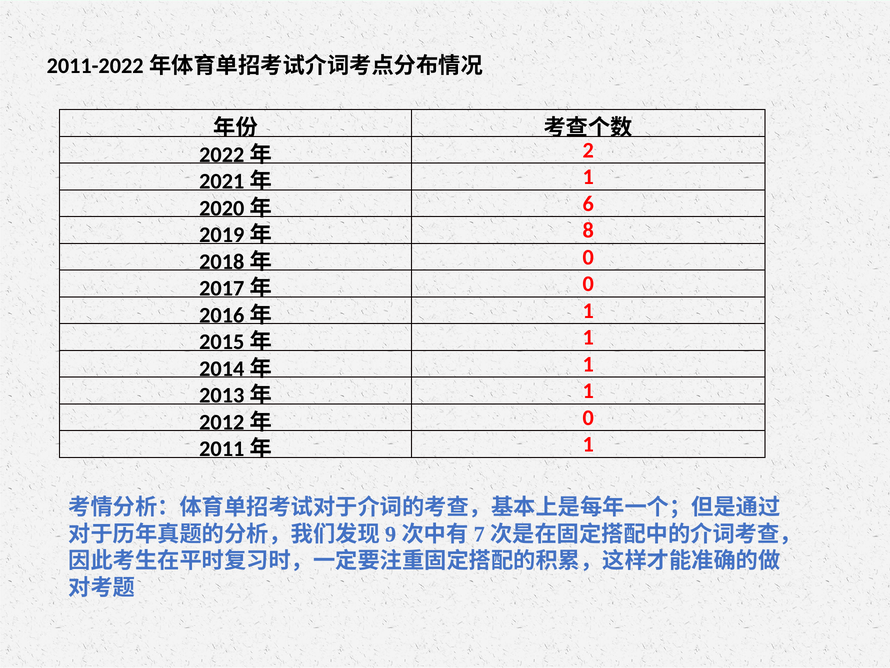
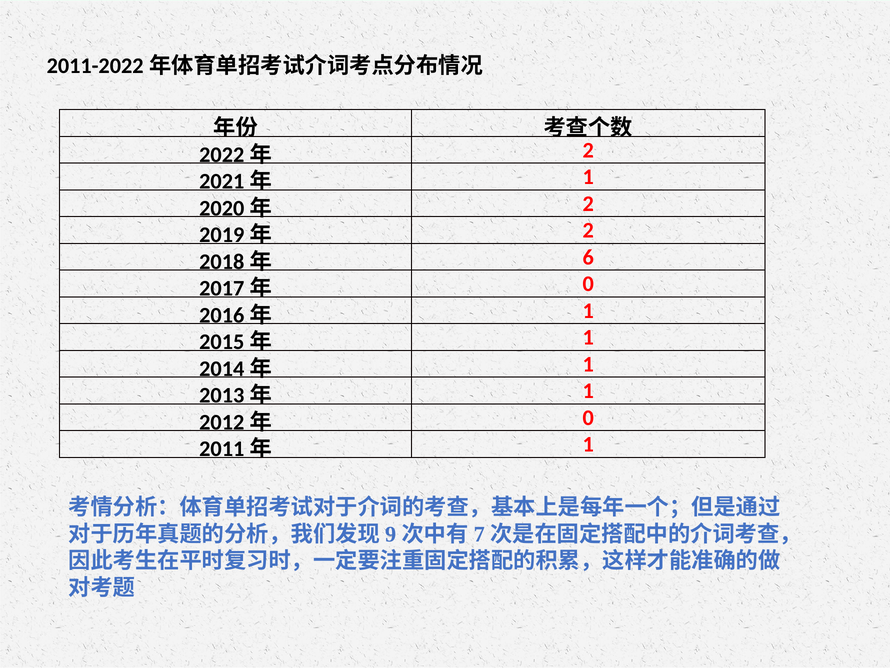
6 at (588, 204): 6 -> 2
8 at (588, 230): 8 -> 2
0 at (588, 257): 0 -> 6
